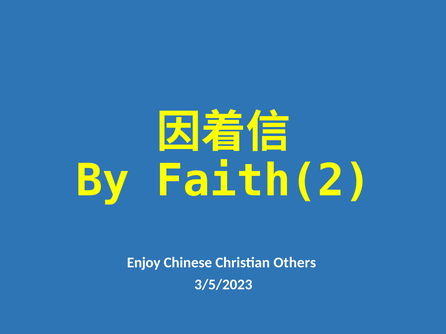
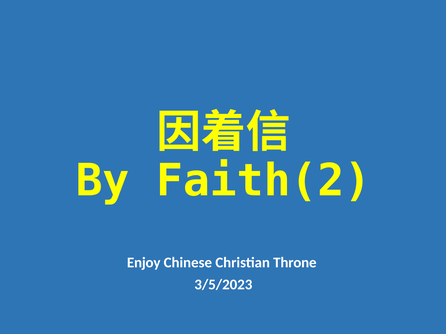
Others: Others -> Throne
